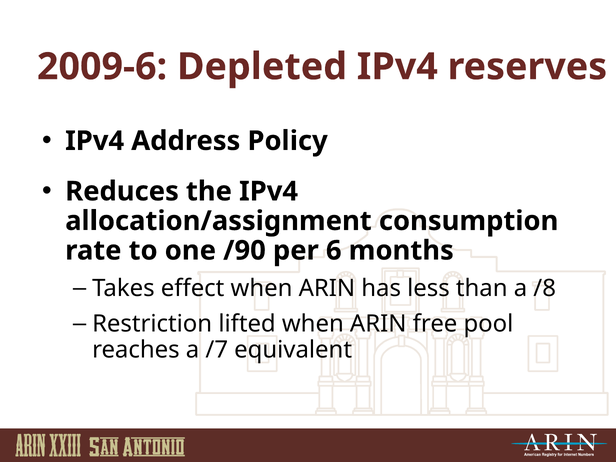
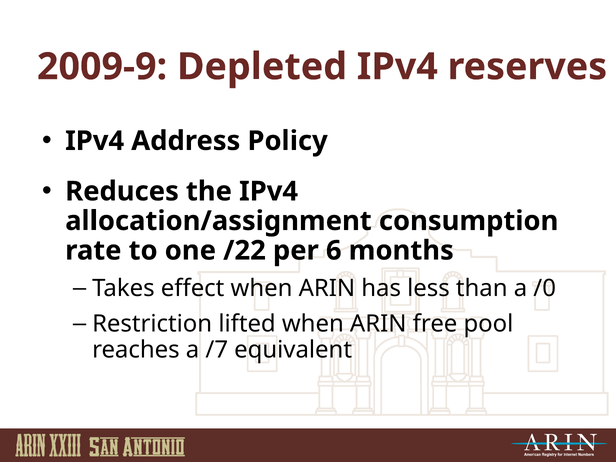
2009-6: 2009-6 -> 2009-9
/90: /90 -> /22
/8: /8 -> /0
